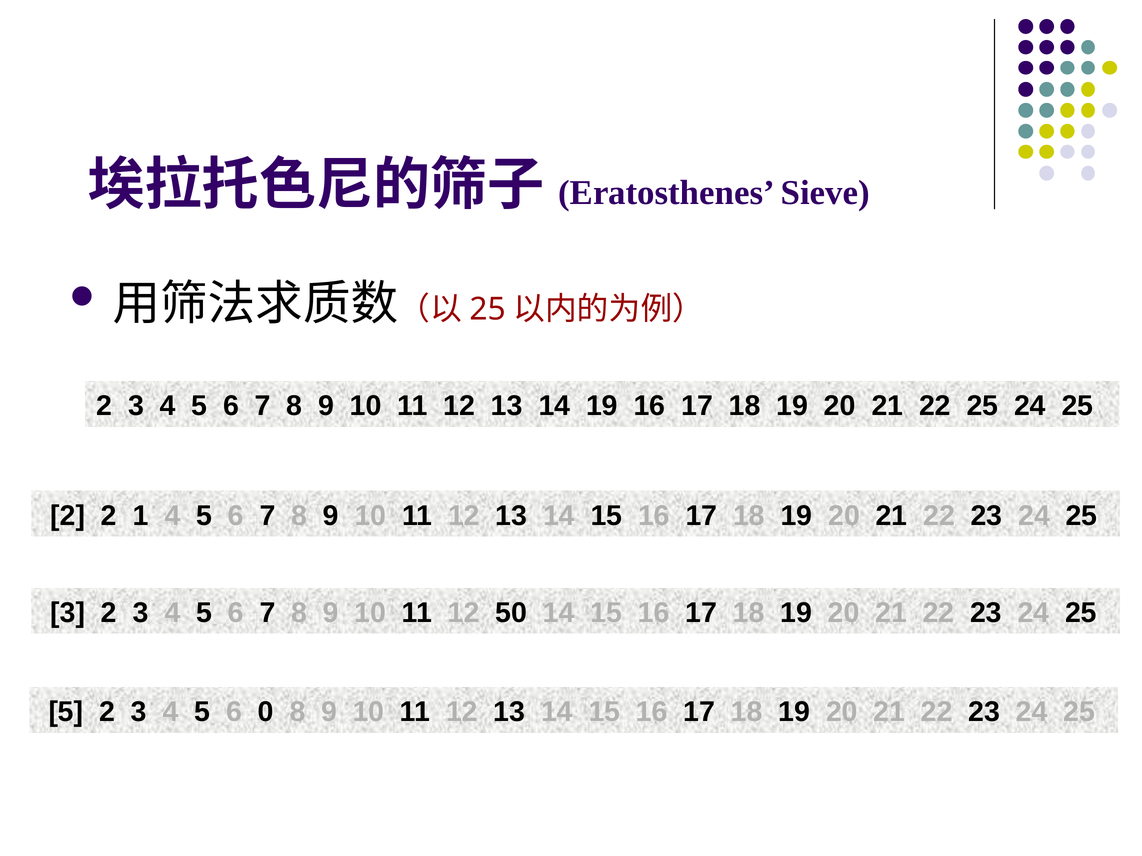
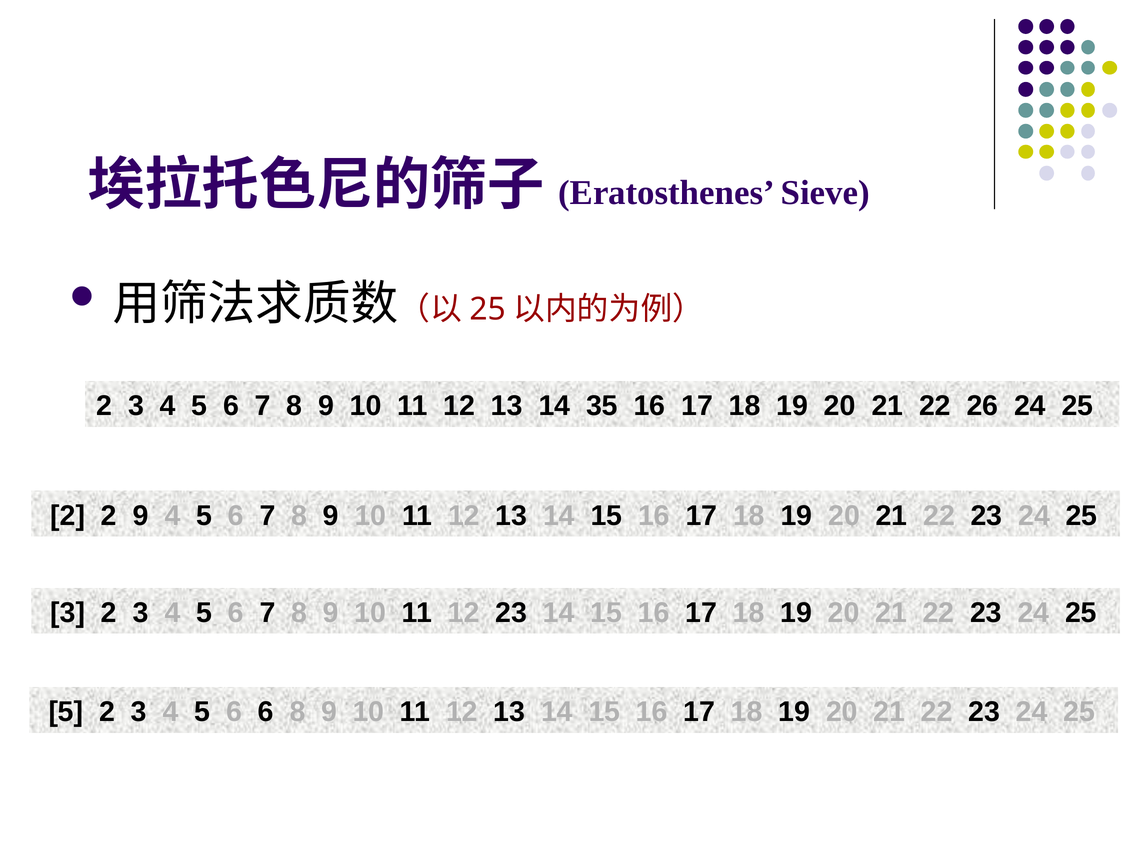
14 19: 19 -> 35
22 25: 25 -> 26
2 1: 1 -> 9
12 50: 50 -> 23
6 0: 0 -> 6
